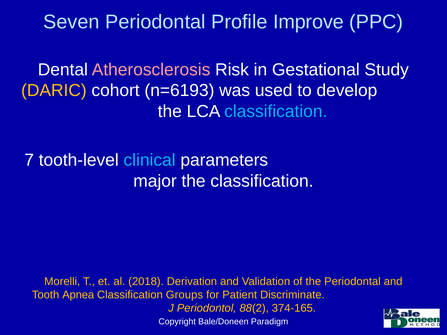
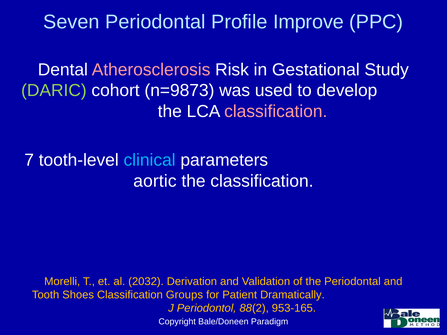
DARIC colour: yellow -> light green
n=6193: n=6193 -> n=9873
classification at (276, 112) colour: light blue -> pink
major: major -> aortic
2018: 2018 -> 2032
Apnea: Apnea -> Shoes
Discriminate: Discriminate -> Dramatically
374-165: 374-165 -> 953-165
